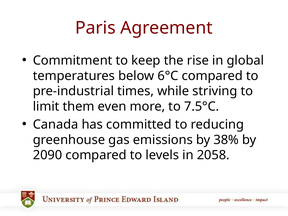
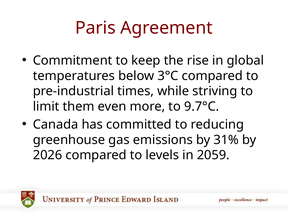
6°C: 6°C -> 3°C
7.5°C: 7.5°C -> 9.7°C
38%: 38% -> 31%
2090: 2090 -> 2026
2058: 2058 -> 2059
